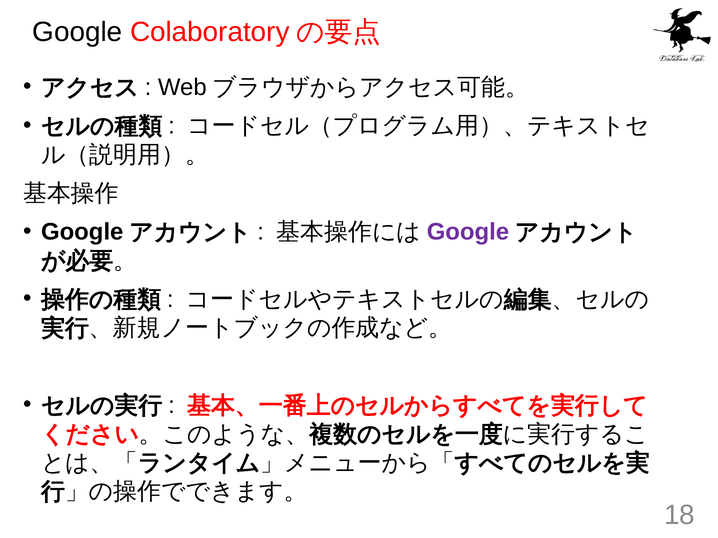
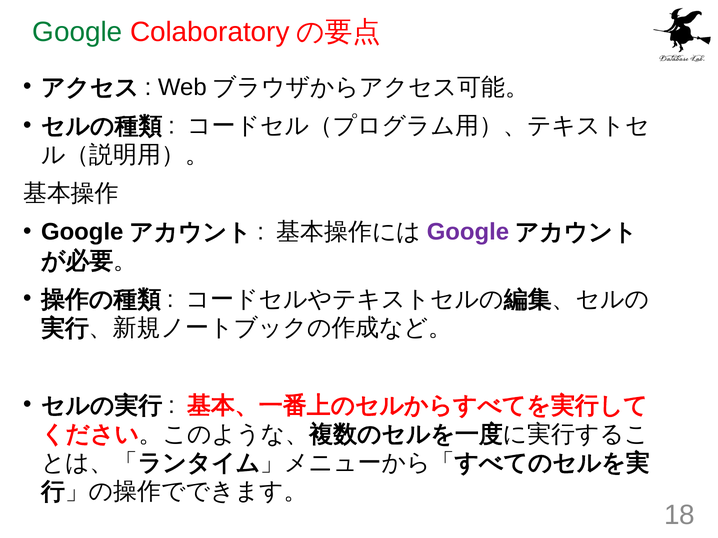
Google at (77, 32) colour: black -> green
